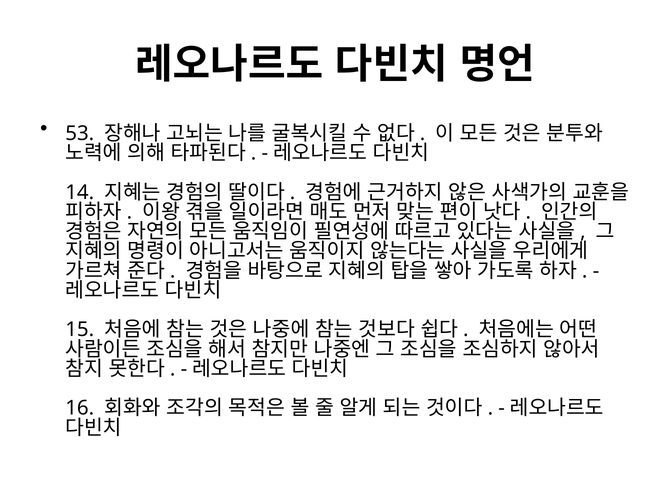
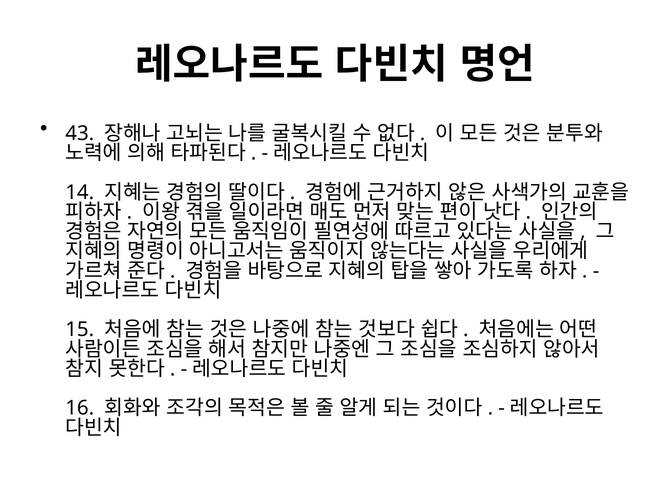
53: 53 -> 43
